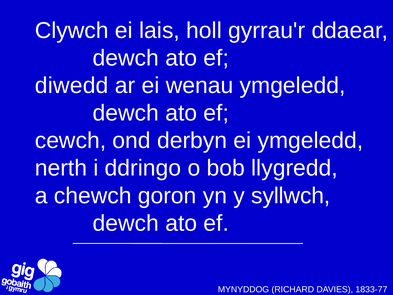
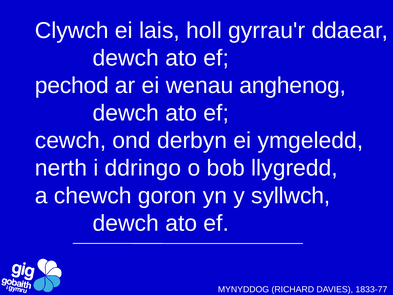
diwedd: diwedd -> pechod
wenau ymgeledd: ymgeledd -> anghenog
